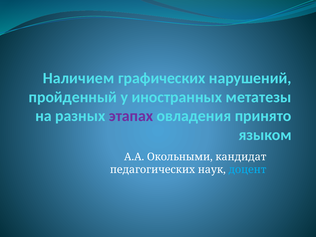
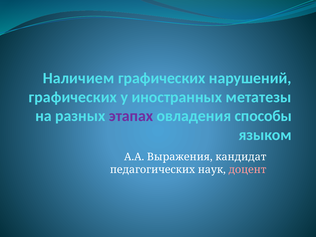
пройденный at (73, 97): пройденный -> графических
принято: принято -> способы
Окольными: Окольными -> Выражения
доцент colour: light blue -> pink
